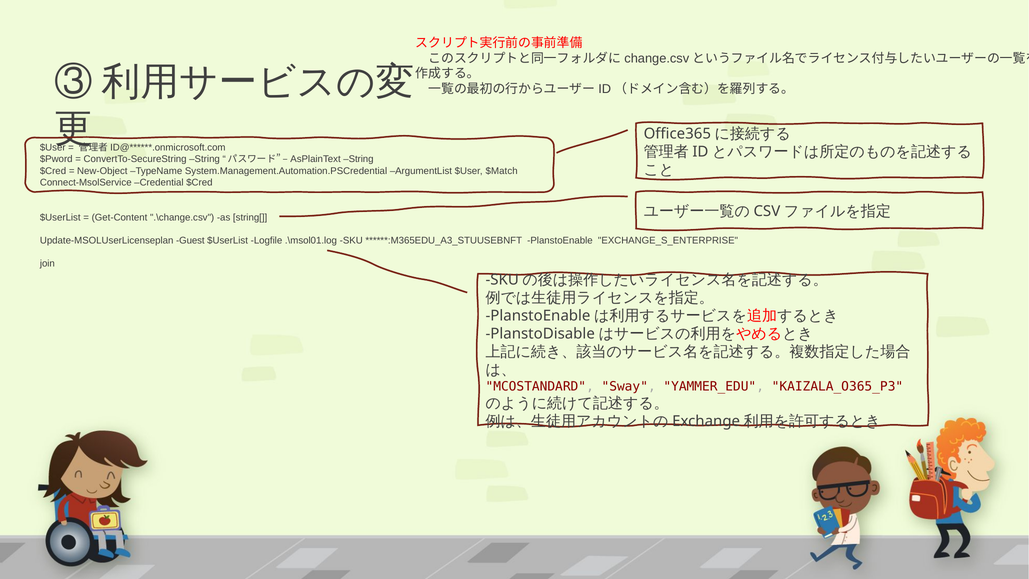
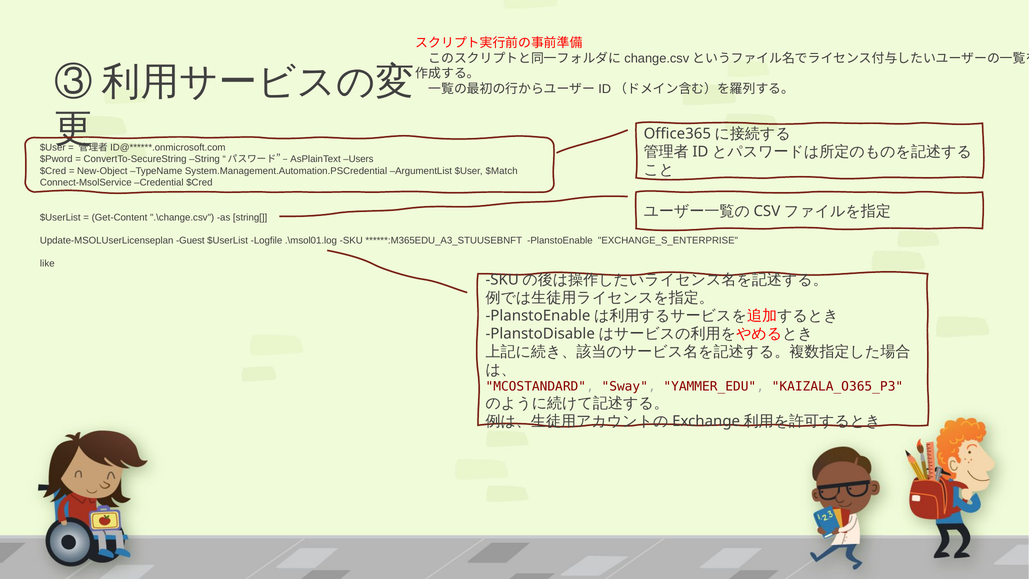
AsPlainText String: String -> Users
join: join -> like
